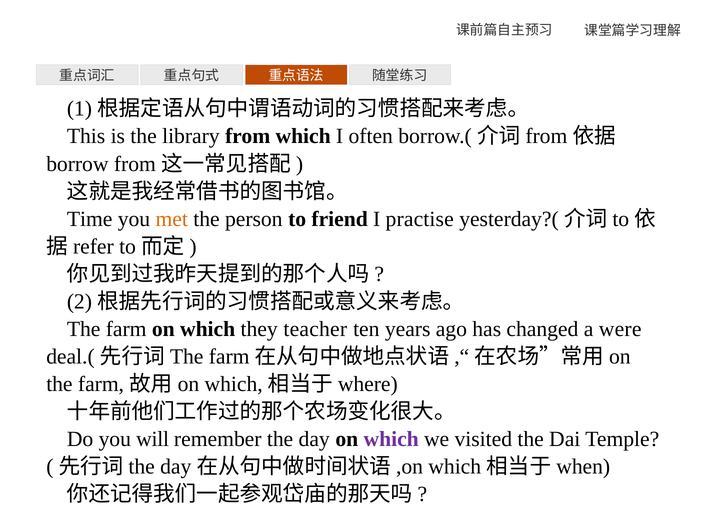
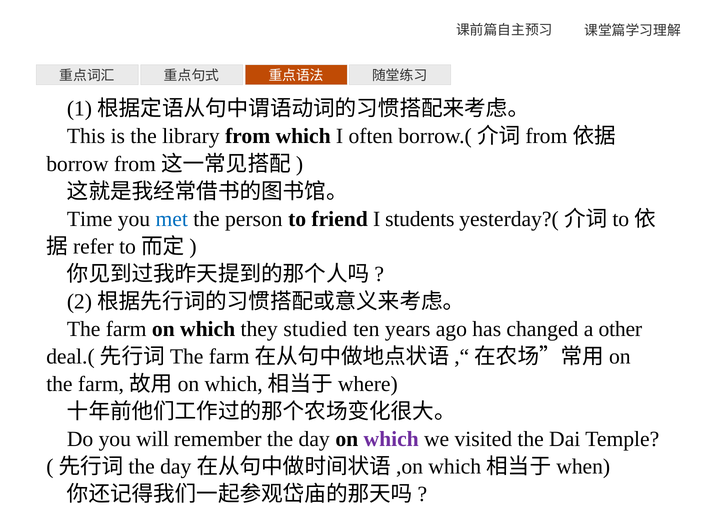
met colour: orange -> blue
practise: practise -> students
teacher: teacher -> studied
were: were -> other
